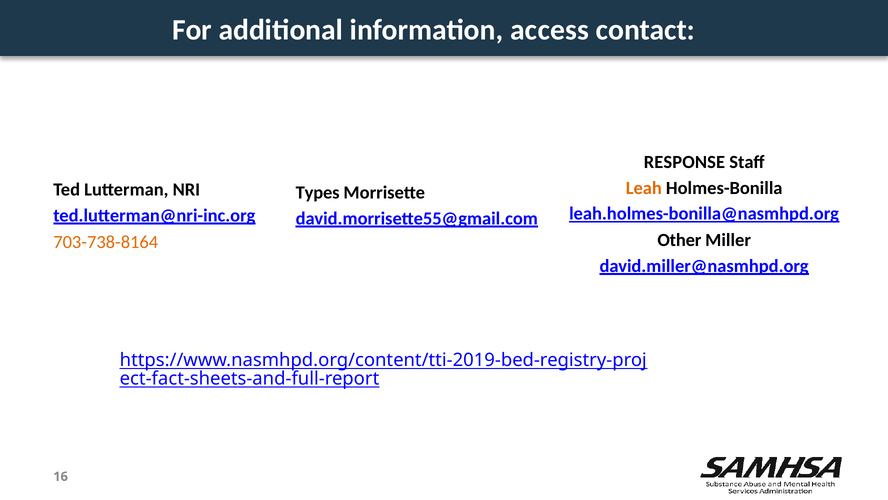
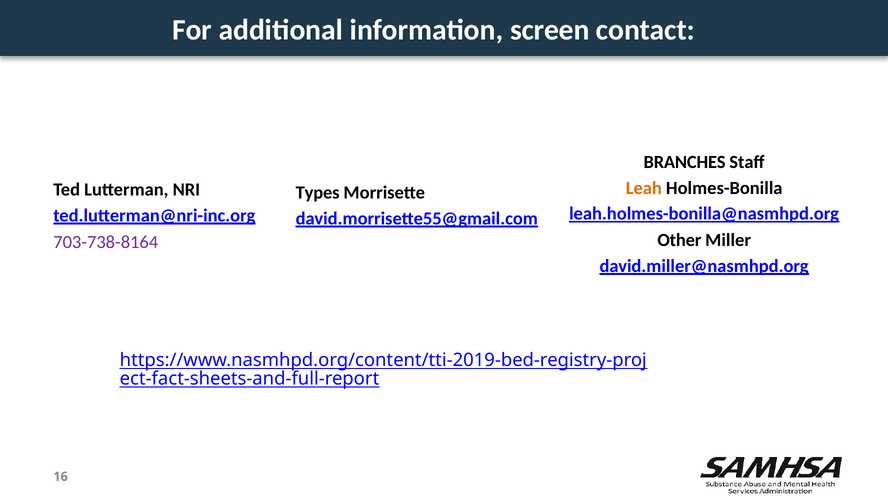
access: access -> screen
RESPONSE: RESPONSE -> BRANCHES
703-738-8164 colour: orange -> purple
